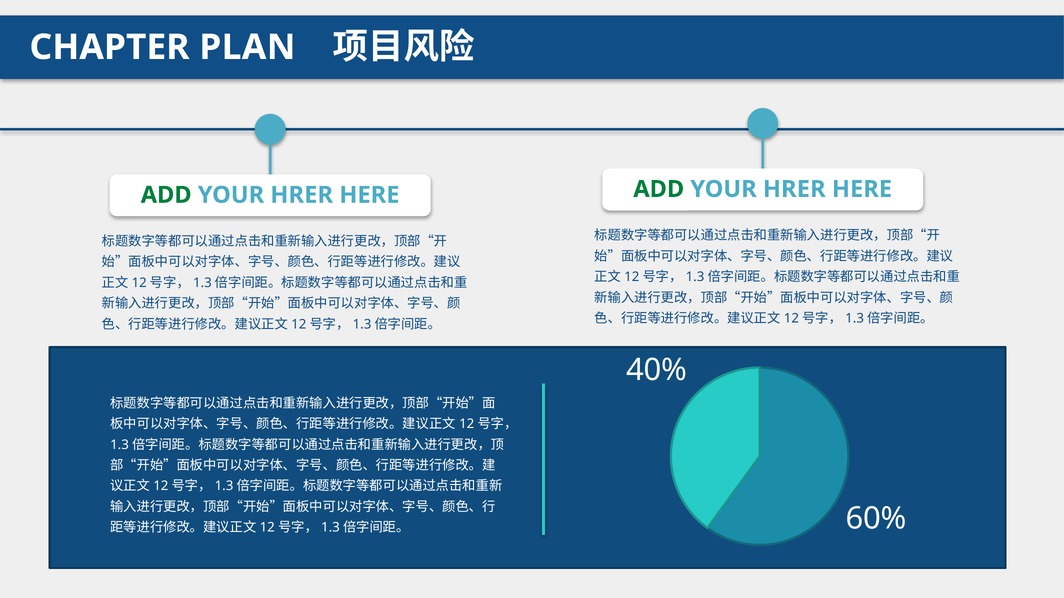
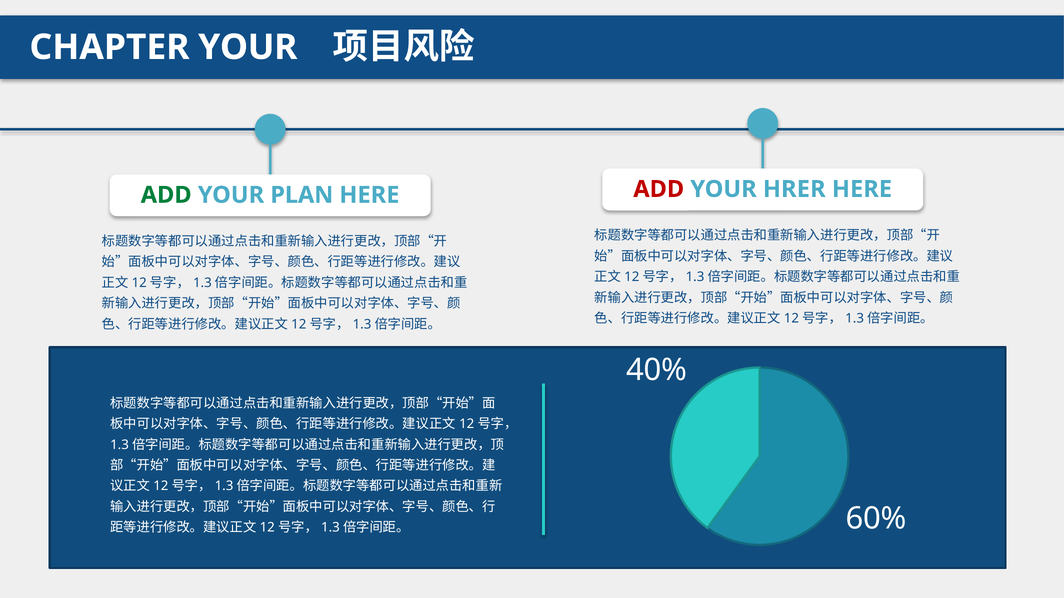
CHAPTER PLAN: PLAN -> YOUR
ADD at (659, 189) colour: green -> red
HRER at (302, 195): HRER -> PLAN
